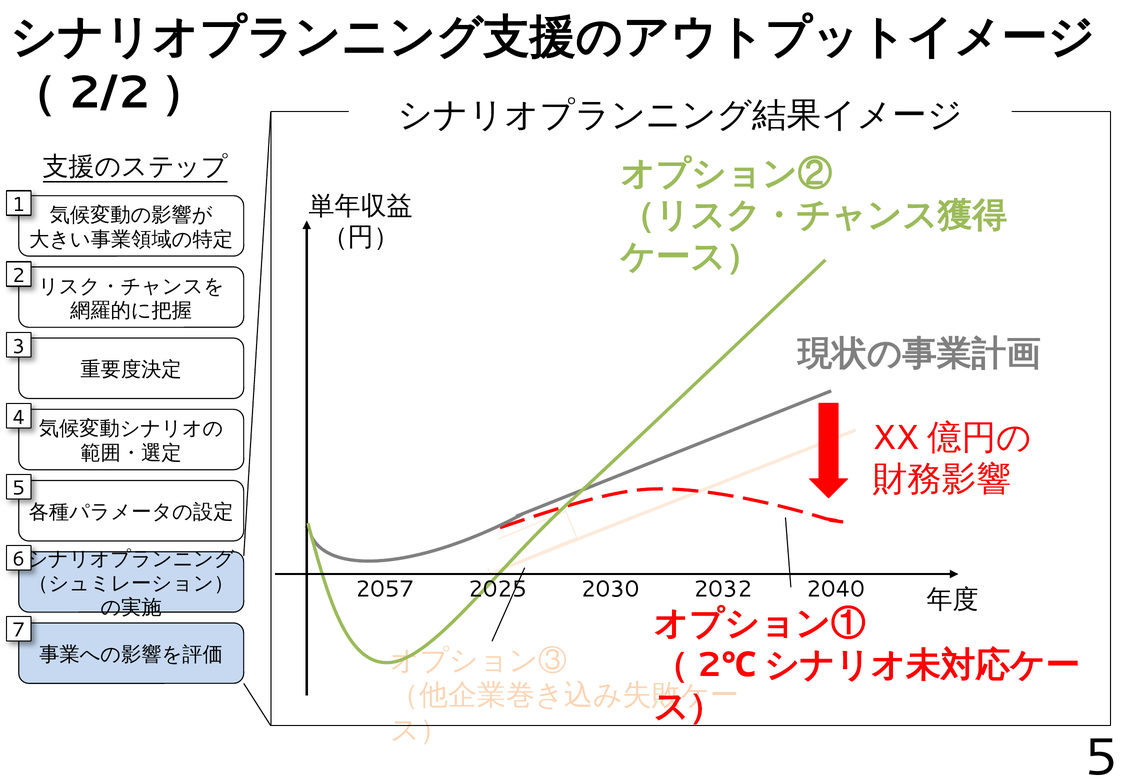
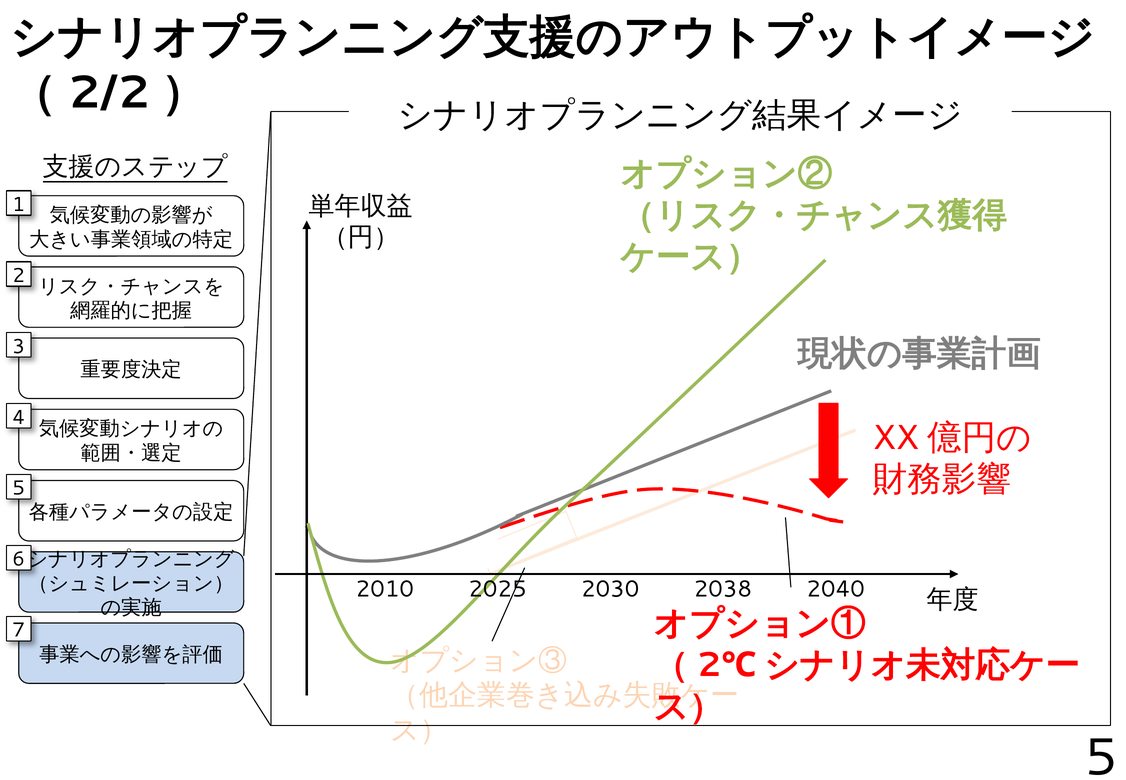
2057: 2057 -> 2010
2032: 2032 -> 2038
